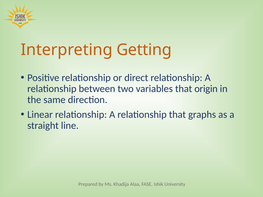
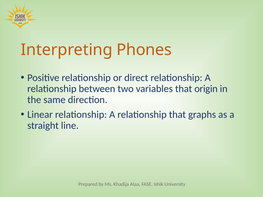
Getting: Getting -> Phones
